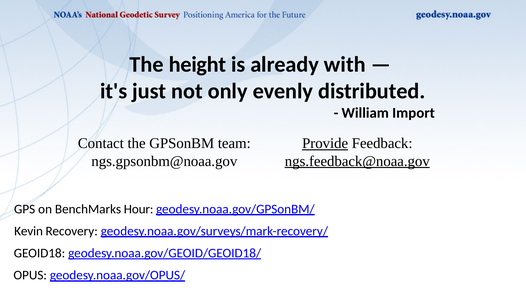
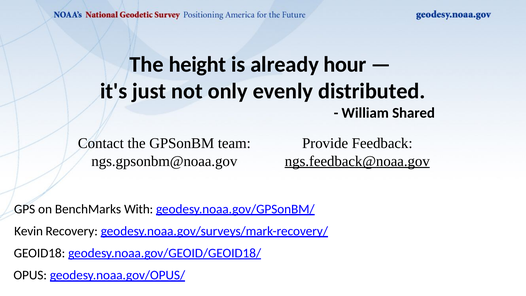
with: with -> hour
Import: Import -> Shared
Provide underline: present -> none
Hour: Hour -> With
